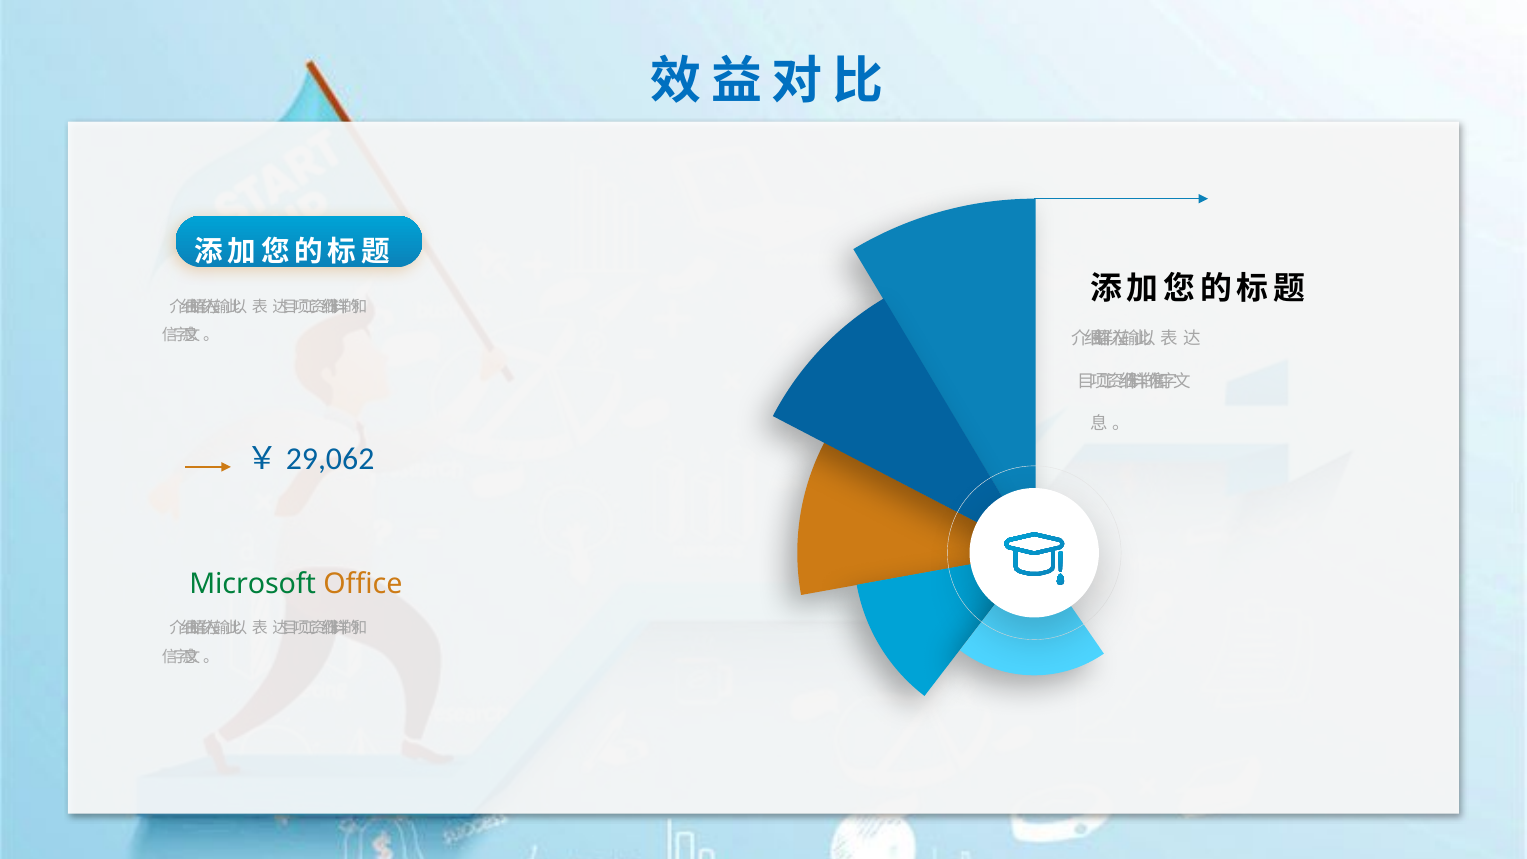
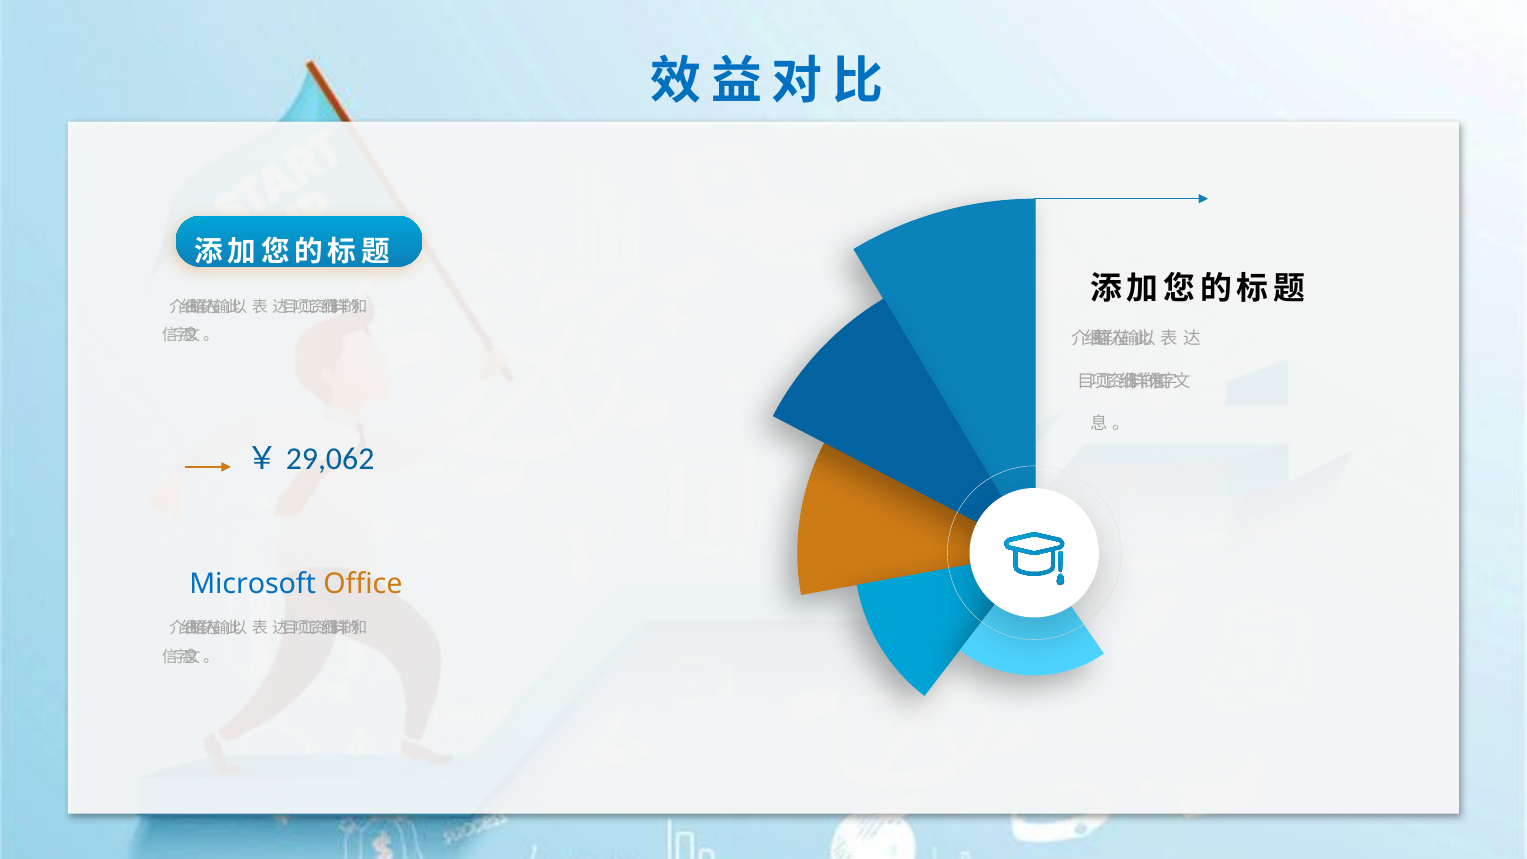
Microsoft colour: green -> blue
